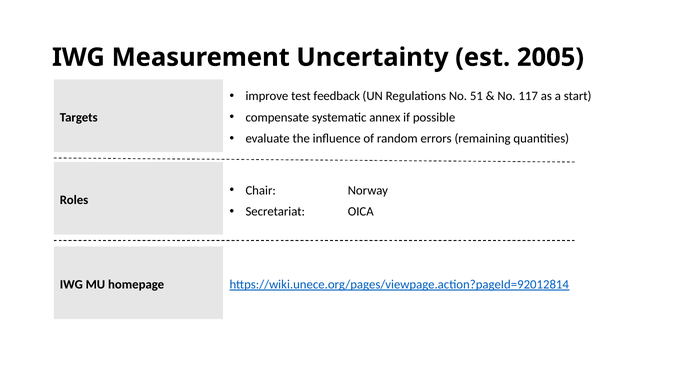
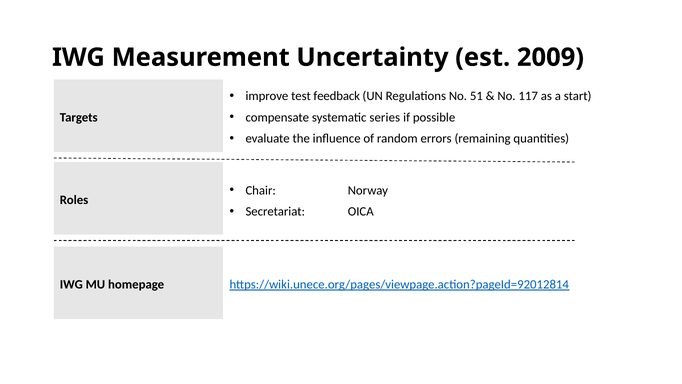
2005: 2005 -> 2009
annex: annex -> series
